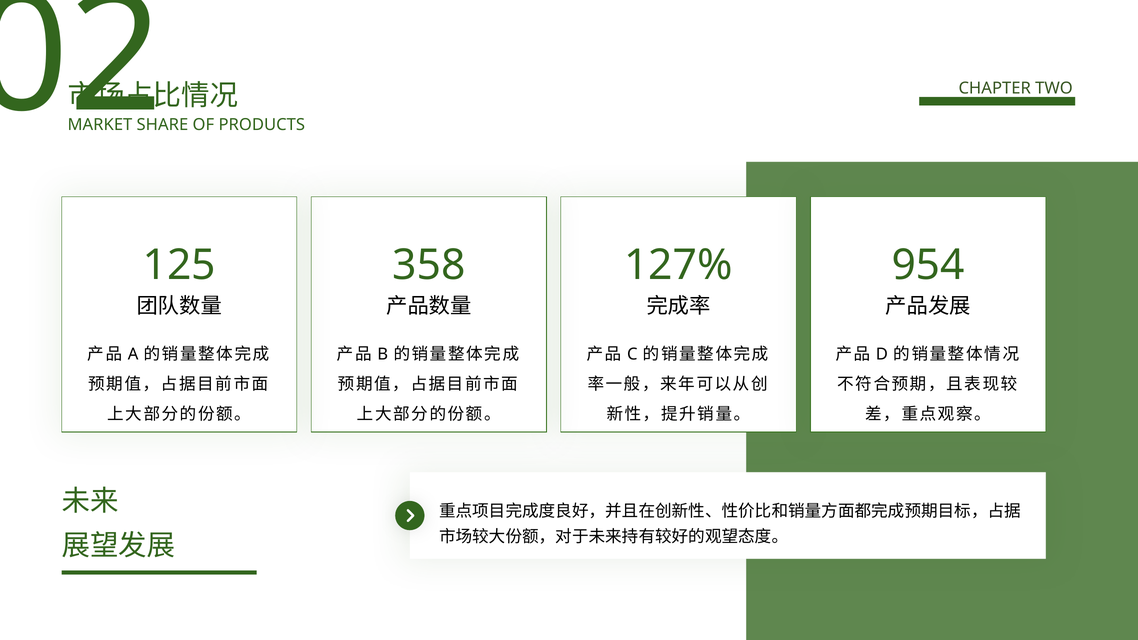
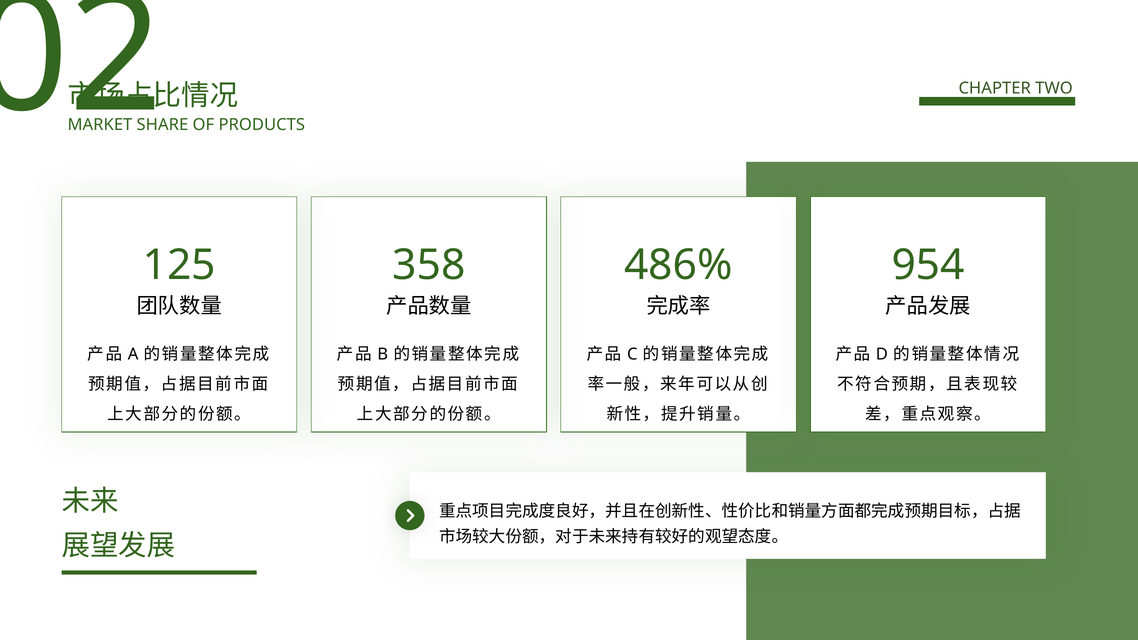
127%: 127% -> 486%
